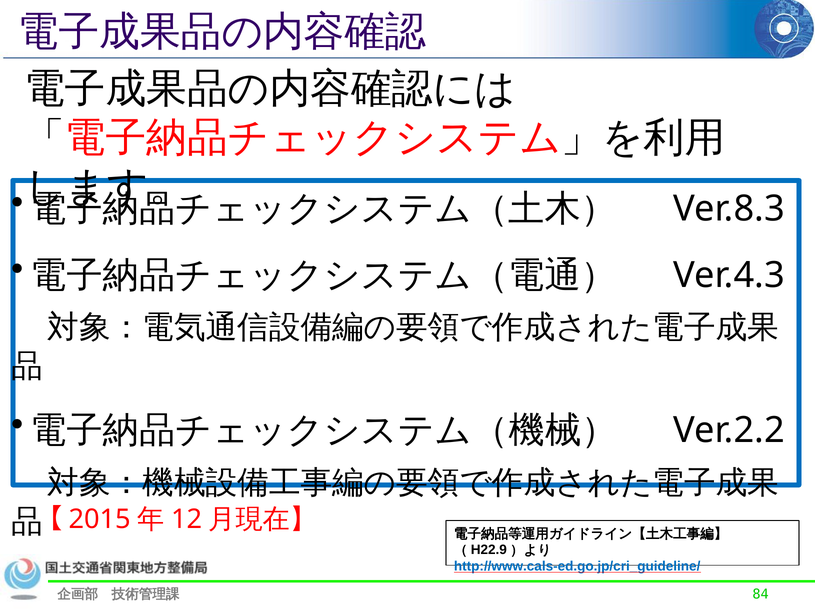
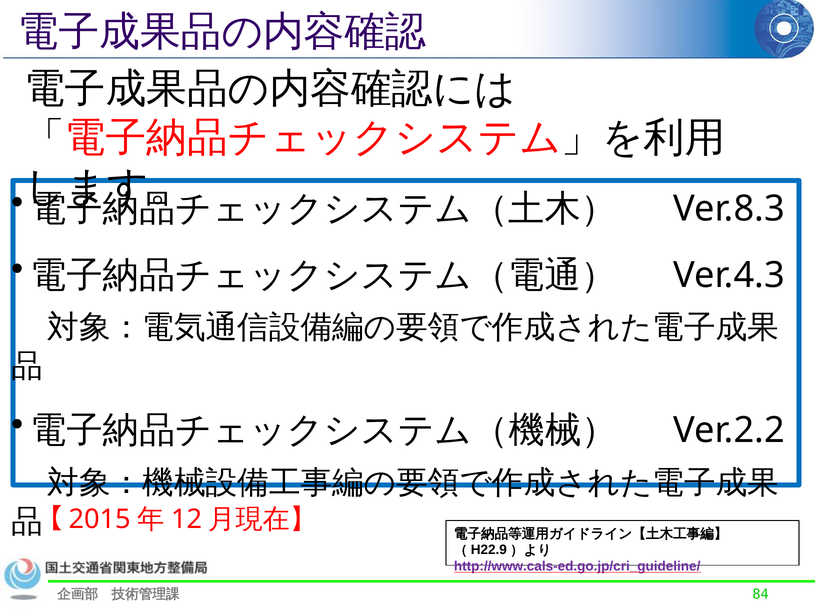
http://www.cals-ed.go.jp/cri_guideline/ colour: blue -> purple
